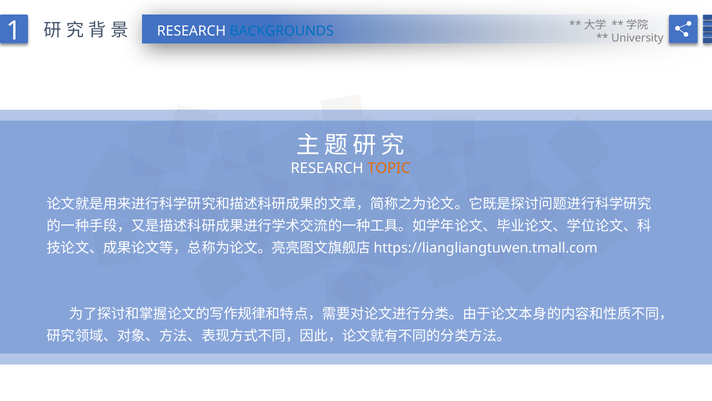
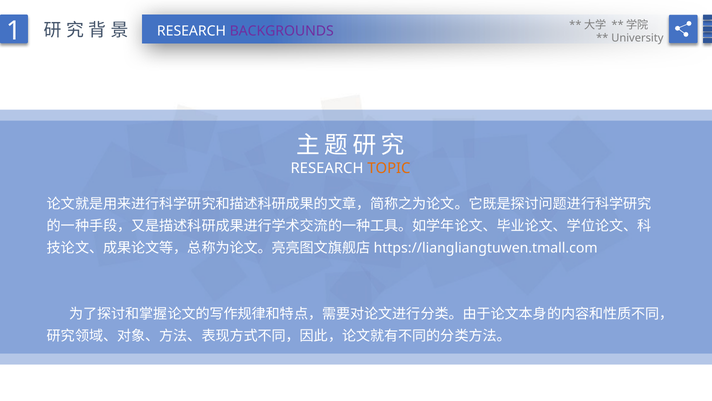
BACKGROUNDS colour: blue -> purple
